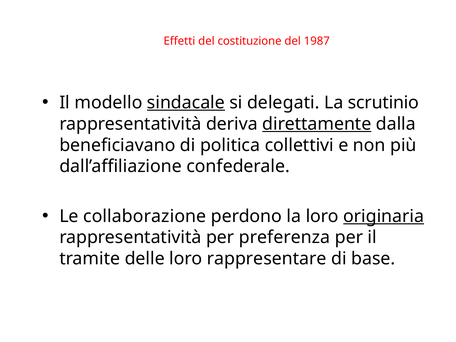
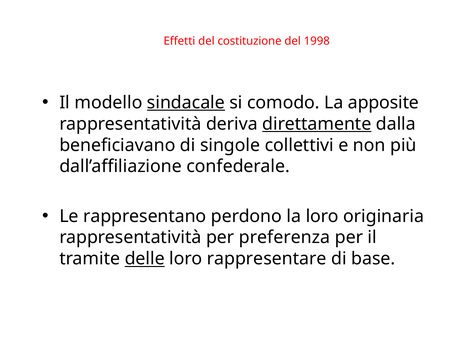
1987: 1987 -> 1998
delegati: delegati -> comodo
scrutinio: scrutinio -> apposite
politica: politica -> singole
collaborazione: collaborazione -> rappresentano
originaria underline: present -> none
delle underline: none -> present
